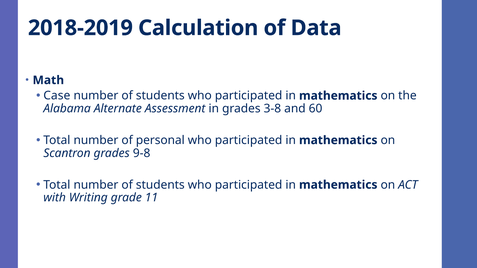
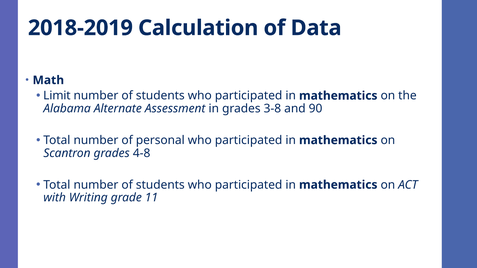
Case: Case -> Limit
60: 60 -> 90
9-8: 9-8 -> 4-8
